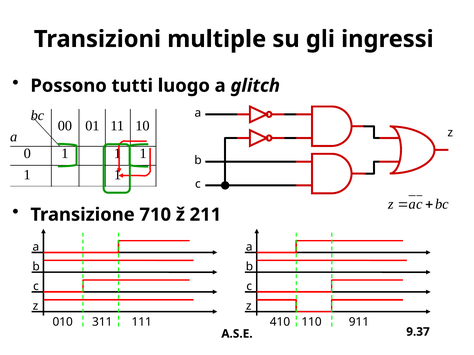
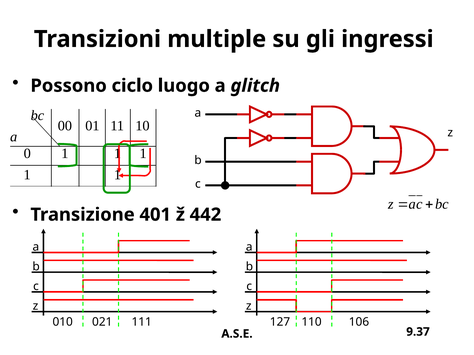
tutti: tutti -> ciclo
710: 710 -> 401
211: 211 -> 442
311: 311 -> 021
410: 410 -> 127
911: 911 -> 106
